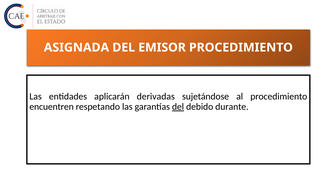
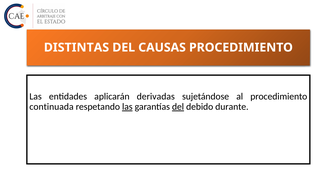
ASIGNADA: ASIGNADA -> DISTINTAS
EMISOR: EMISOR -> CAUSAS
encuentren: encuentren -> continuada
las at (127, 106) underline: none -> present
